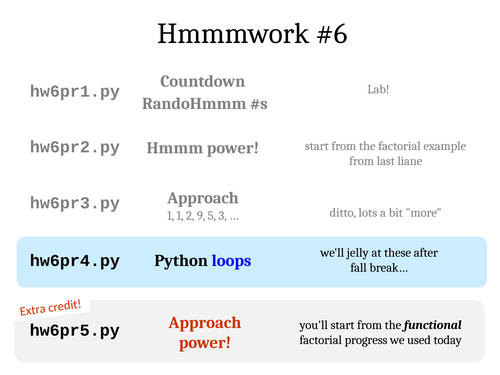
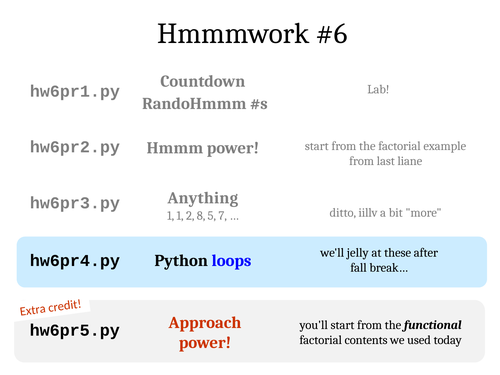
Approach at (203, 198): Approach -> Anything
lots: lots -> iillv
9: 9 -> 8
3: 3 -> 7
progress: progress -> contents
